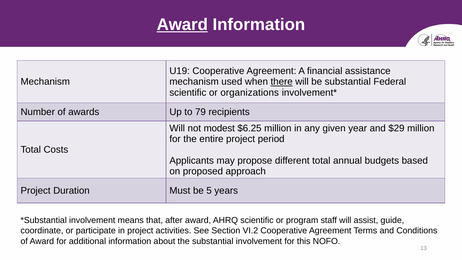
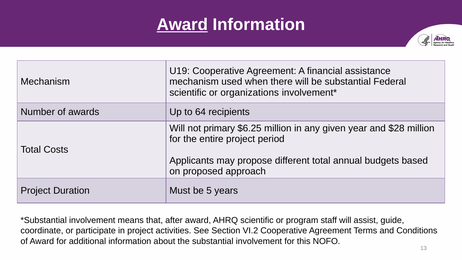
there underline: present -> none
79: 79 -> 64
modest: modest -> primary
$29: $29 -> $28
